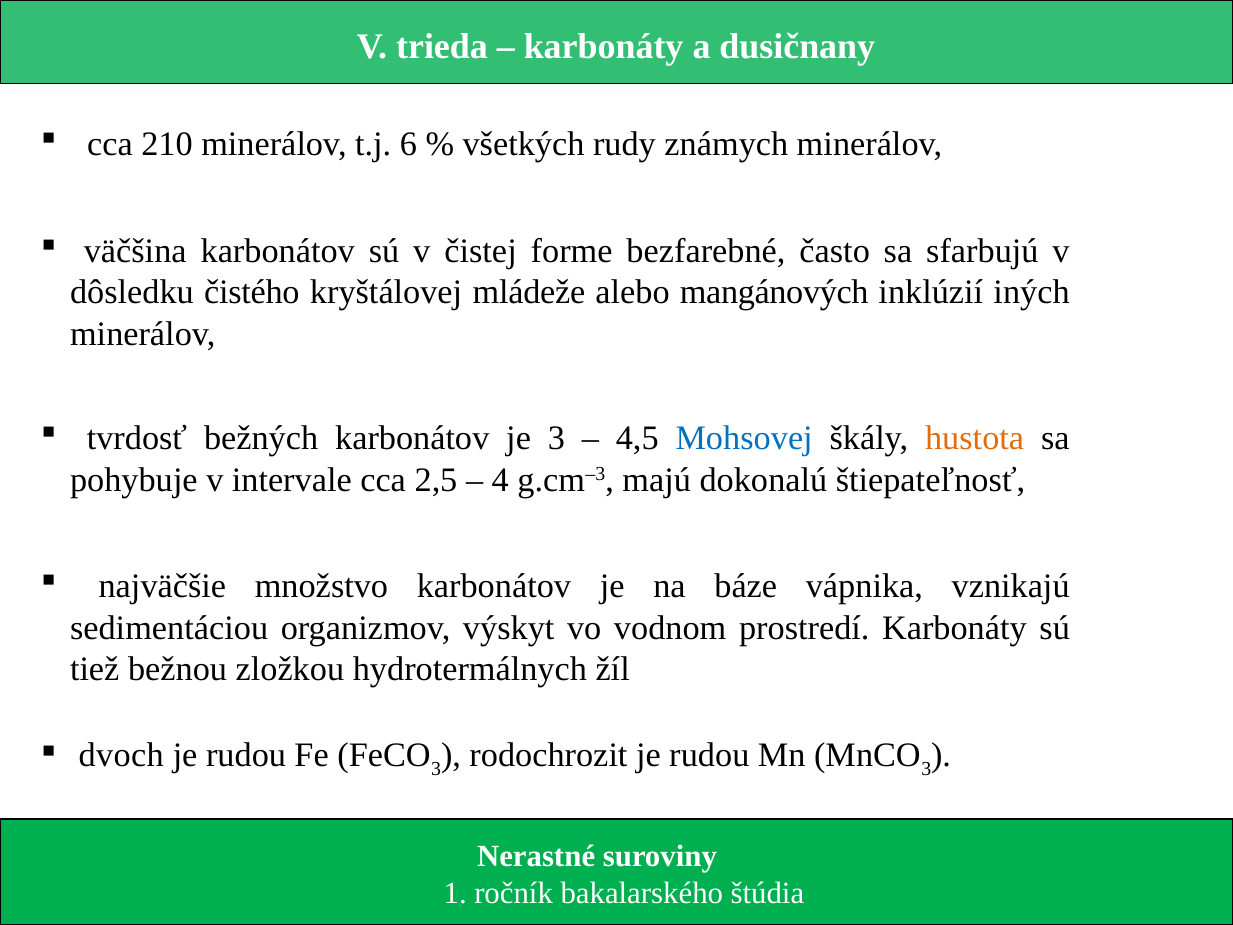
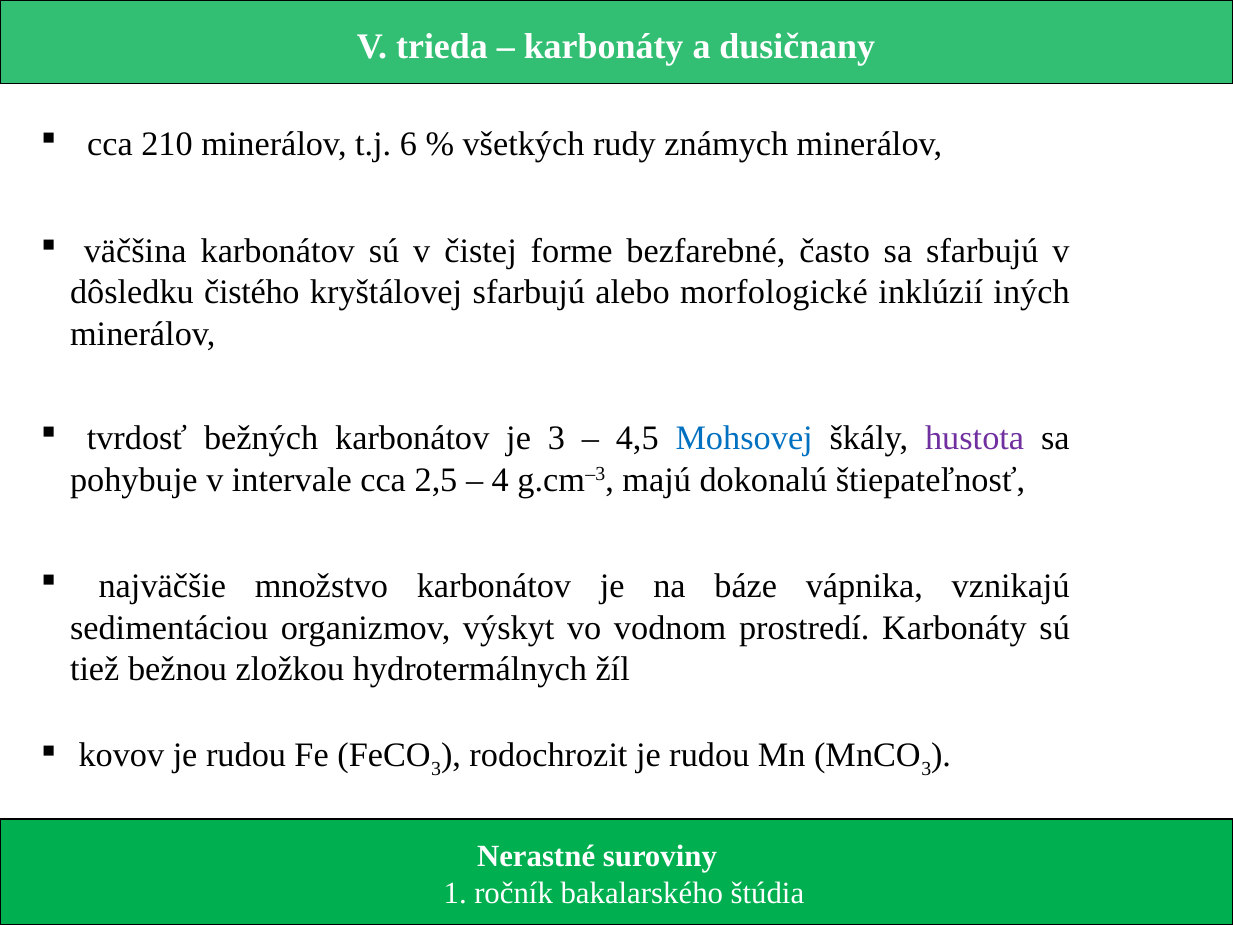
kryštálovej mládeže: mládeže -> sfarbujú
mangánových: mangánových -> morfologické
hustota colour: orange -> purple
dvoch: dvoch -> kovov
